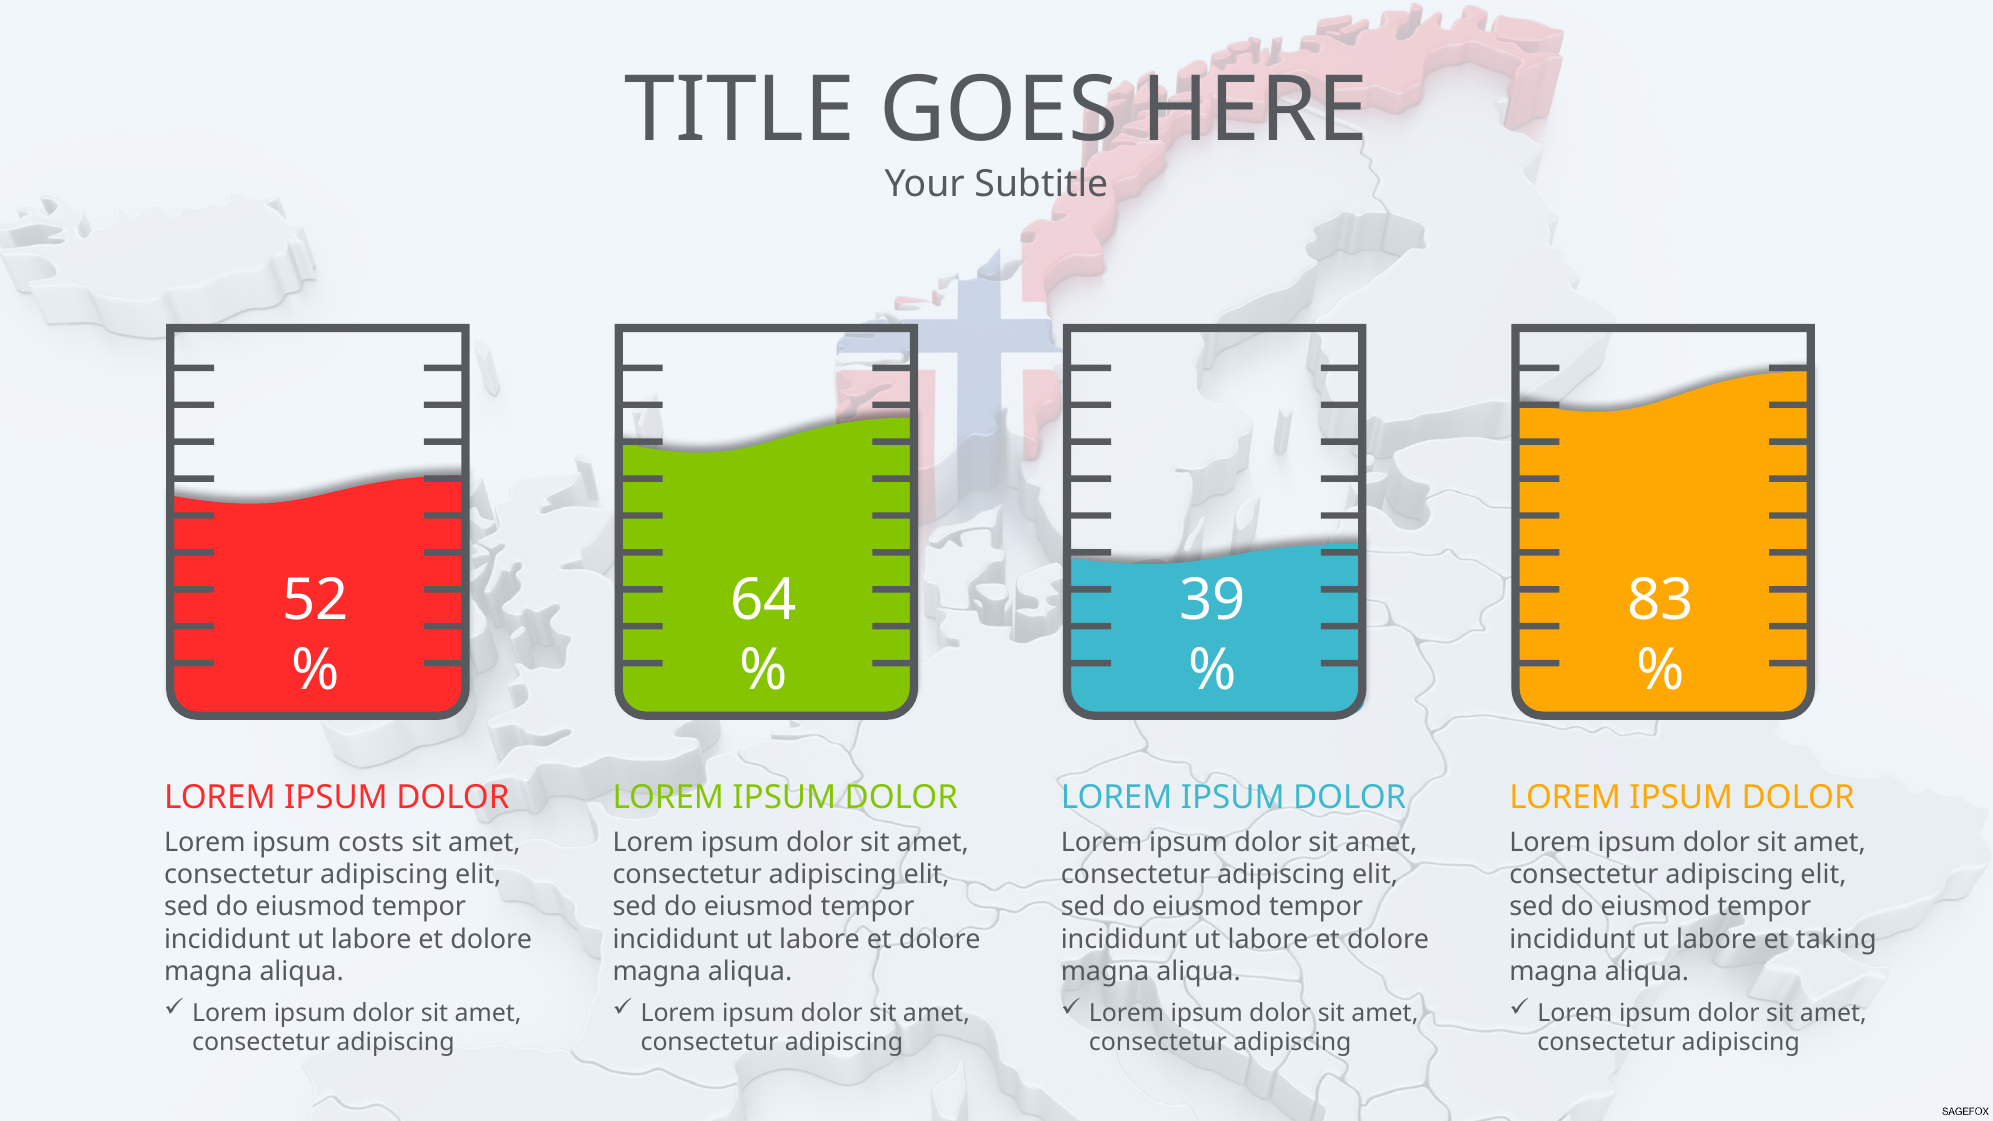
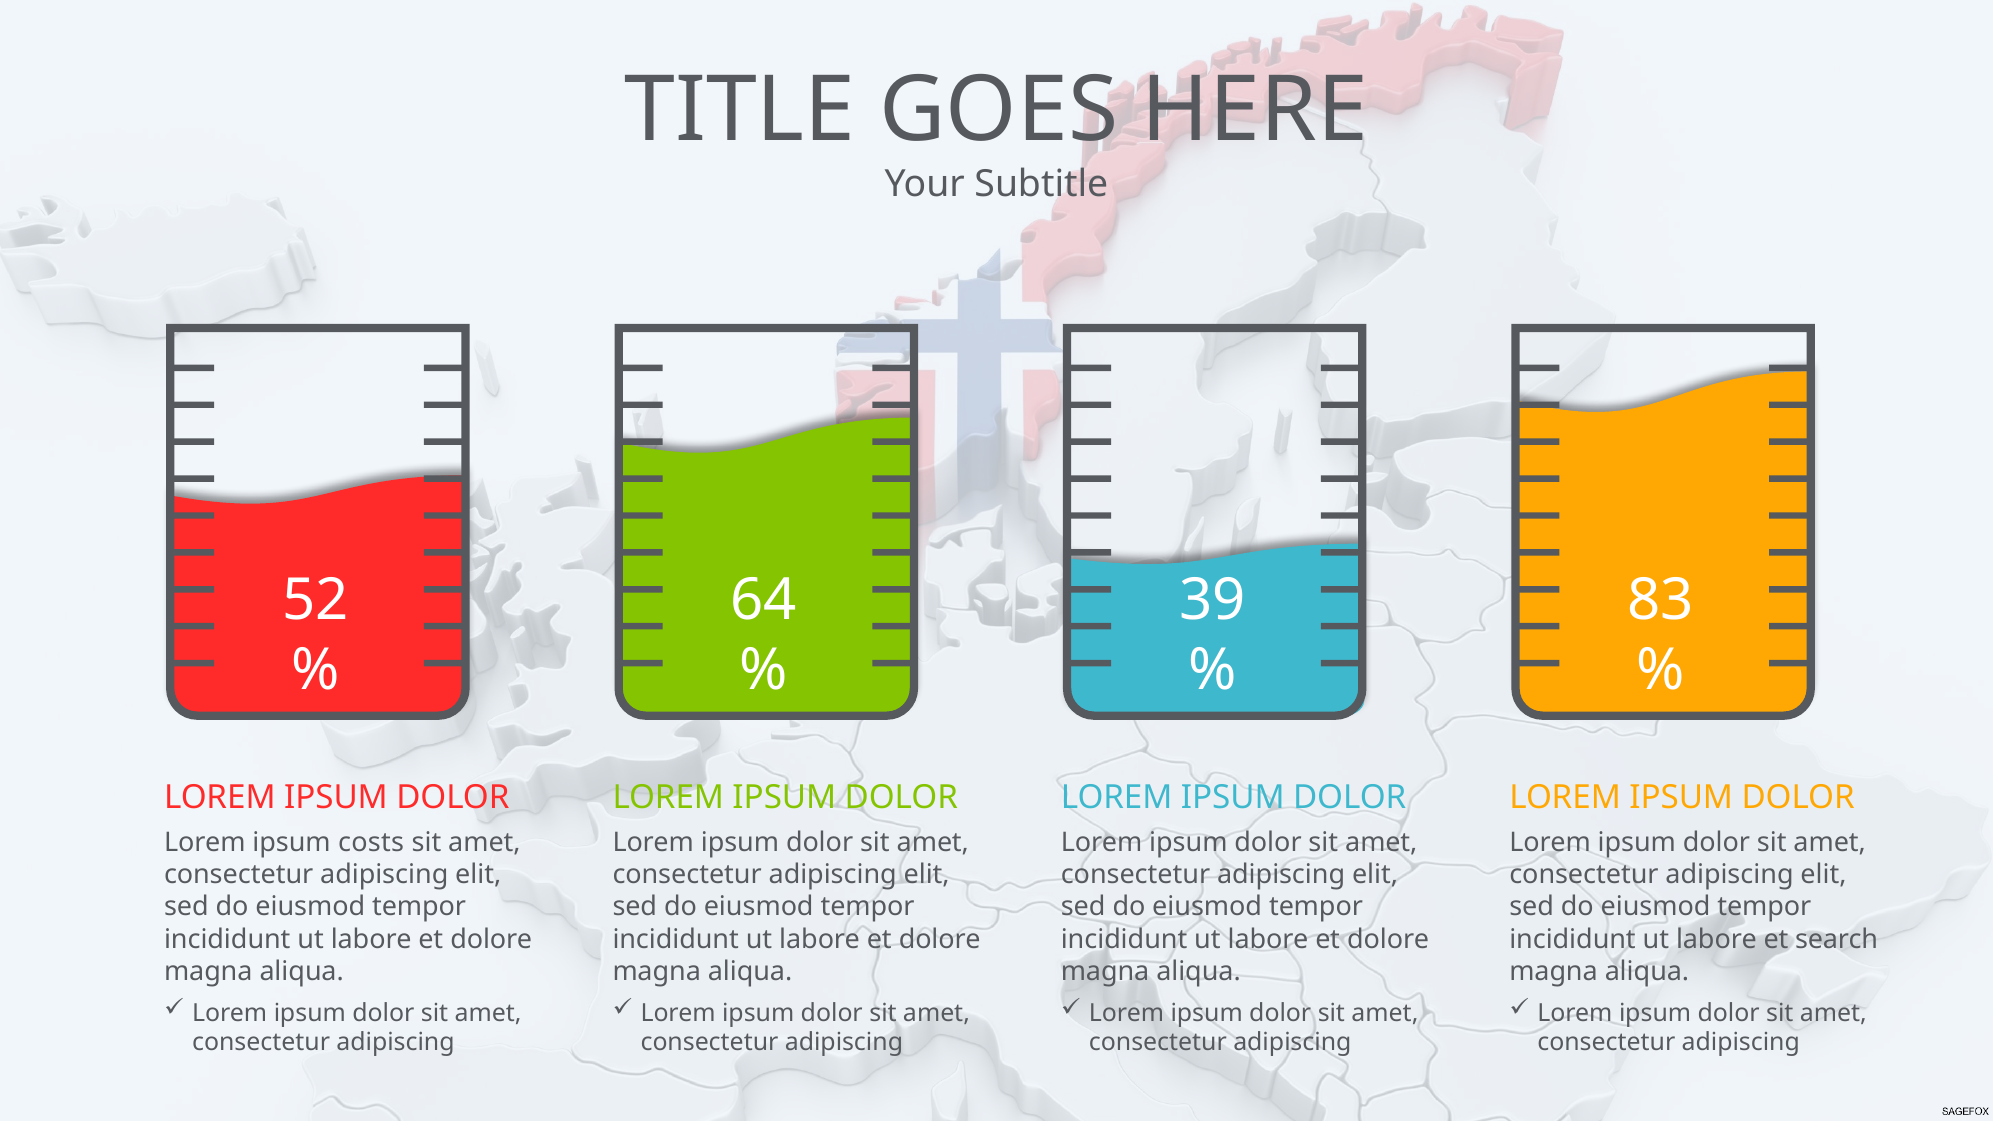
taking: taking -> search
